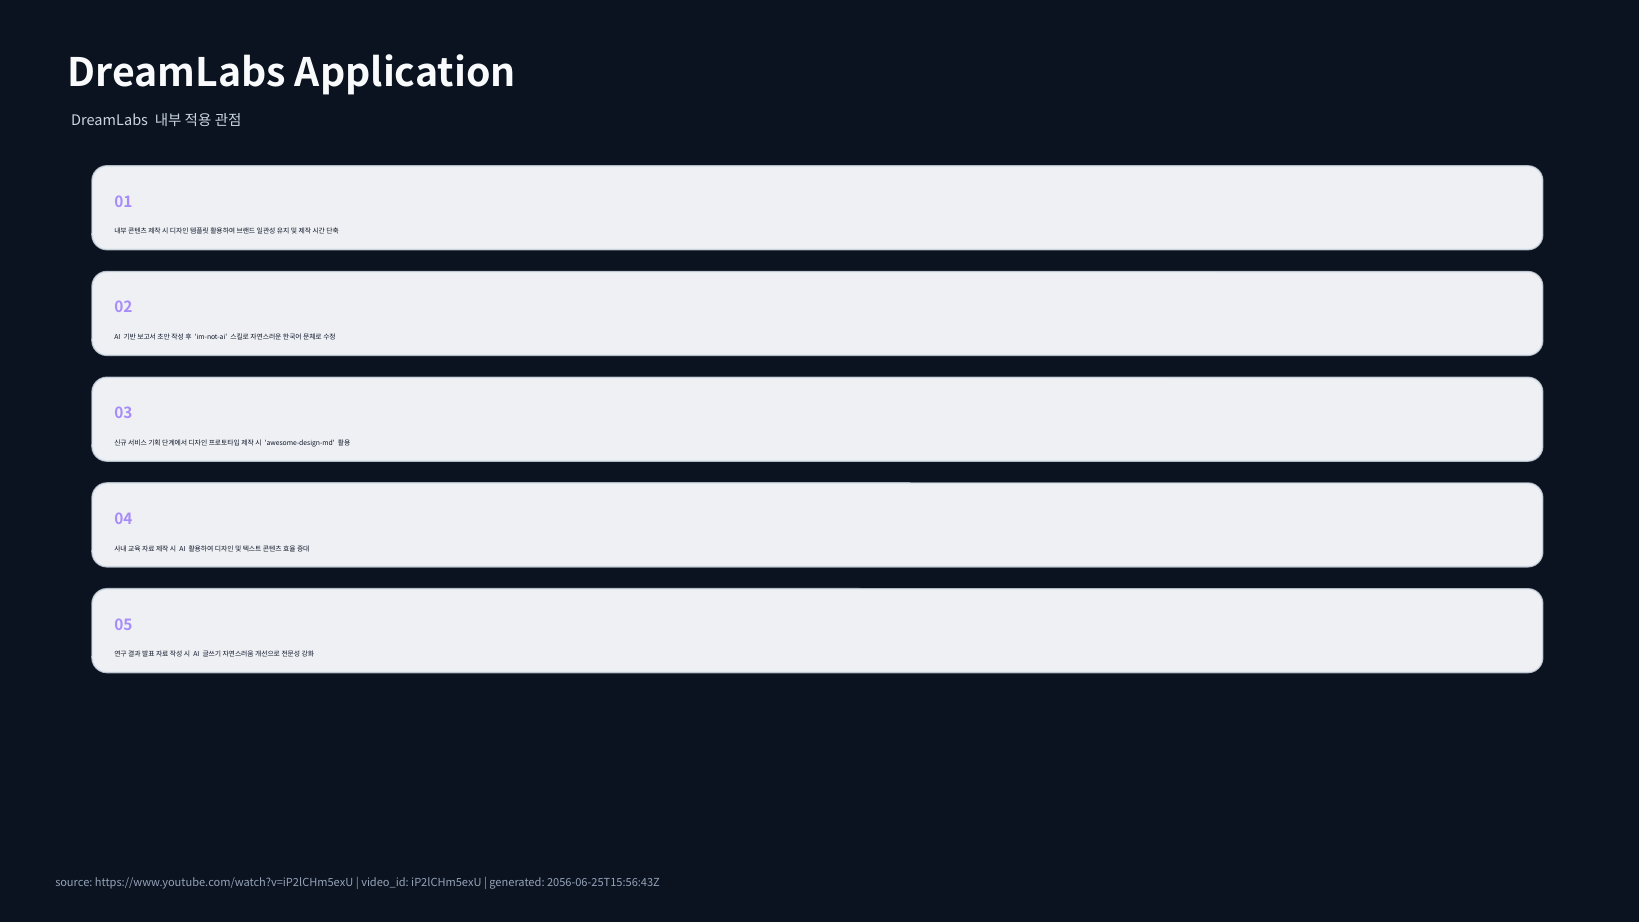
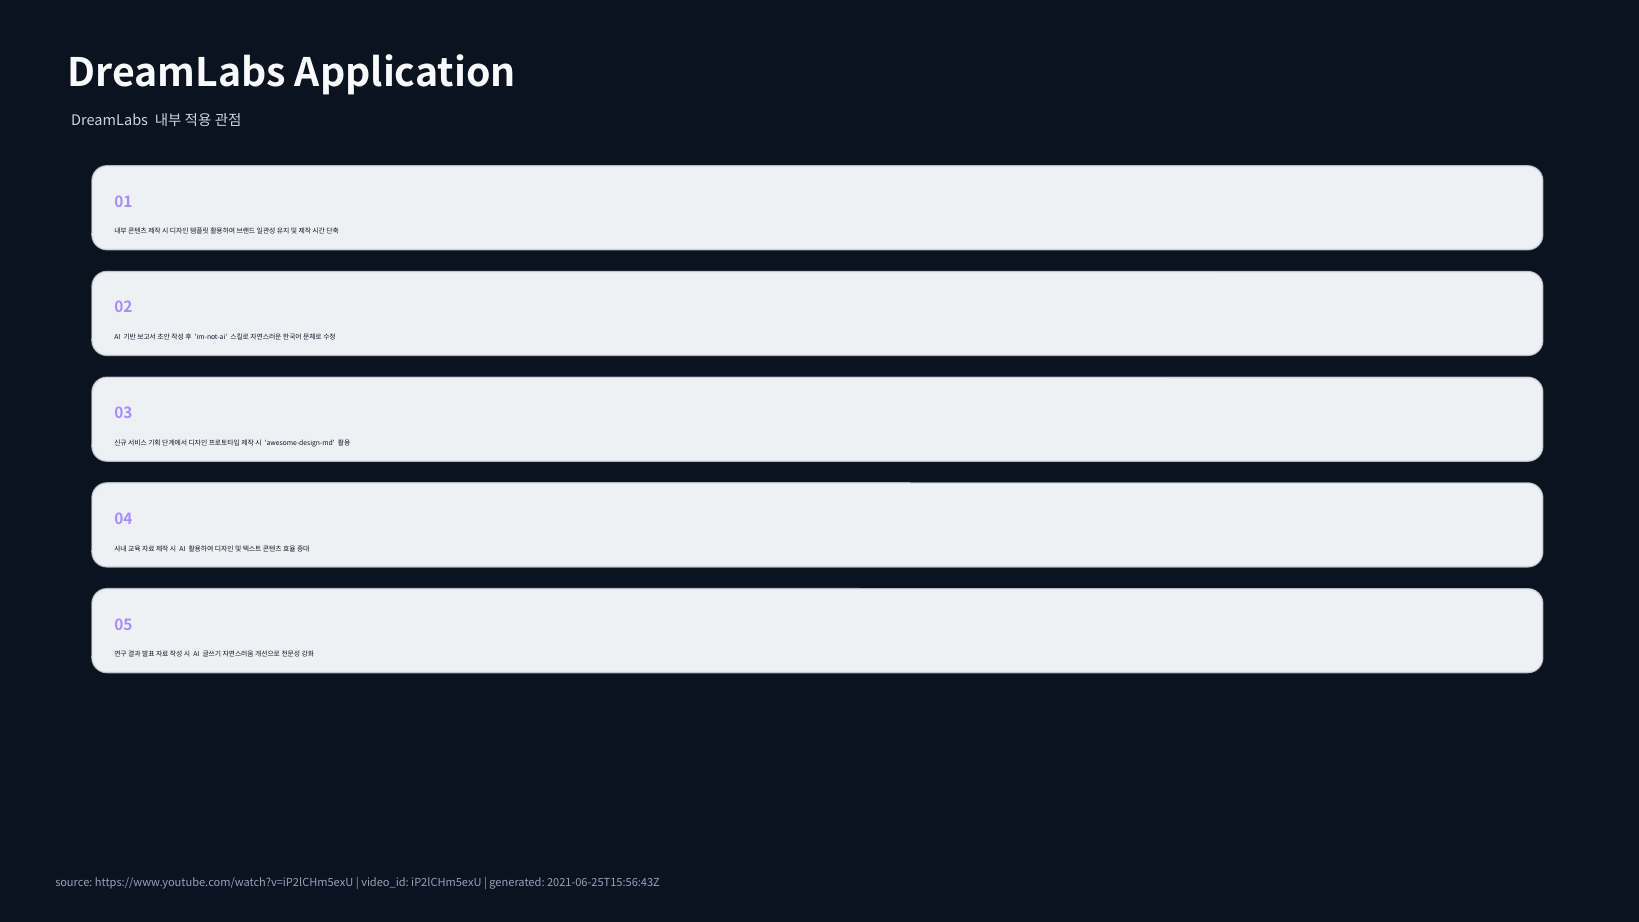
2056-06-25T15:56:43Z: 2056-06-25T15:56:43Z -> 2021-06-25T15:56:43Z
